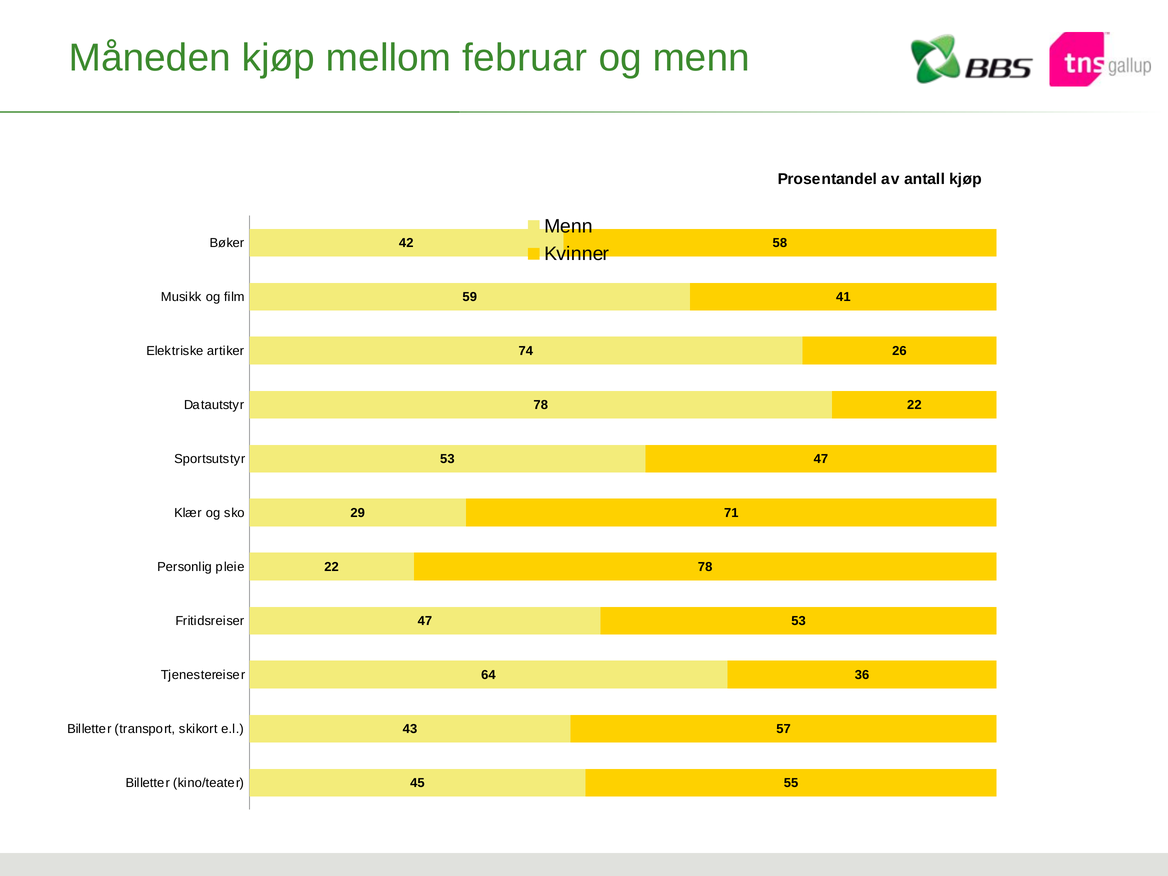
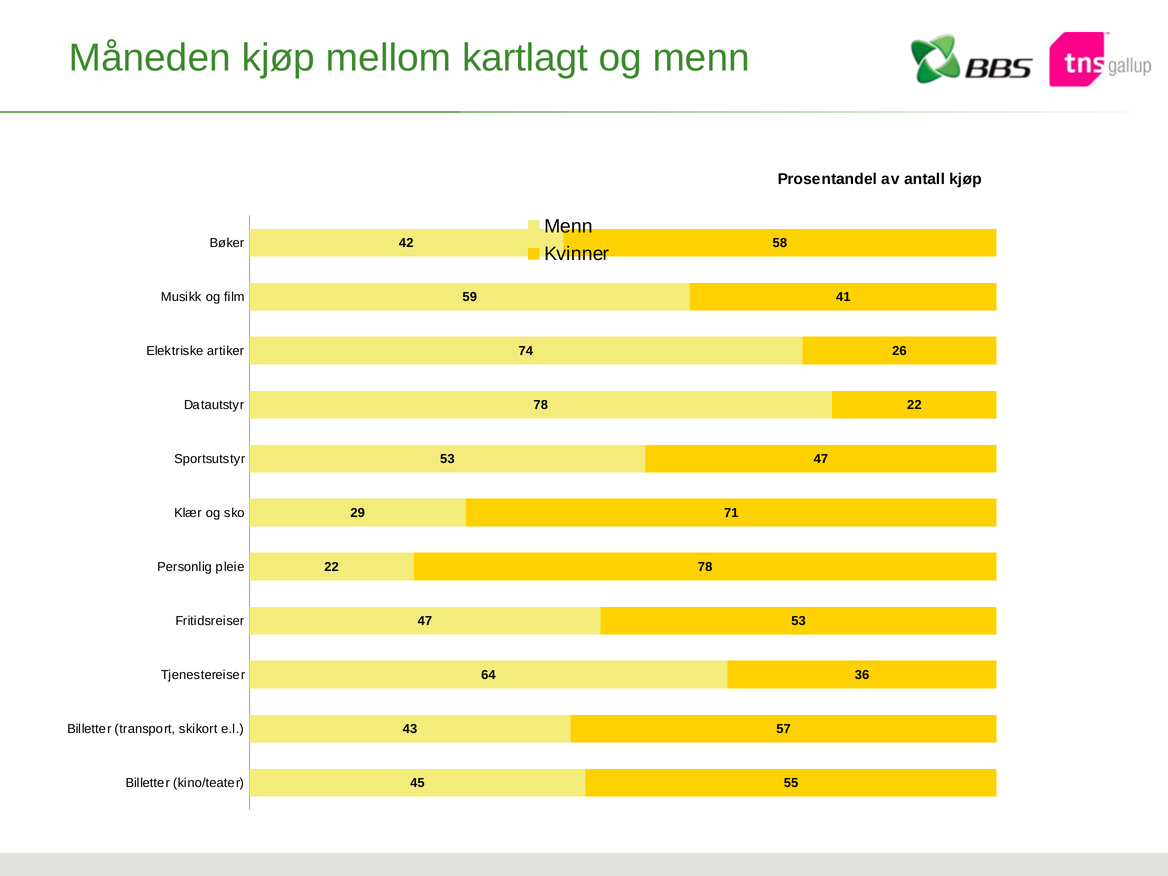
februar: februar -> kartlagt
